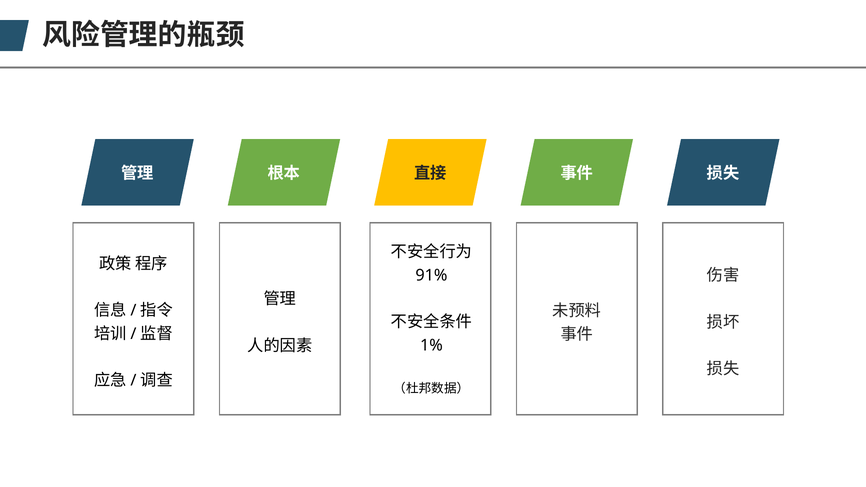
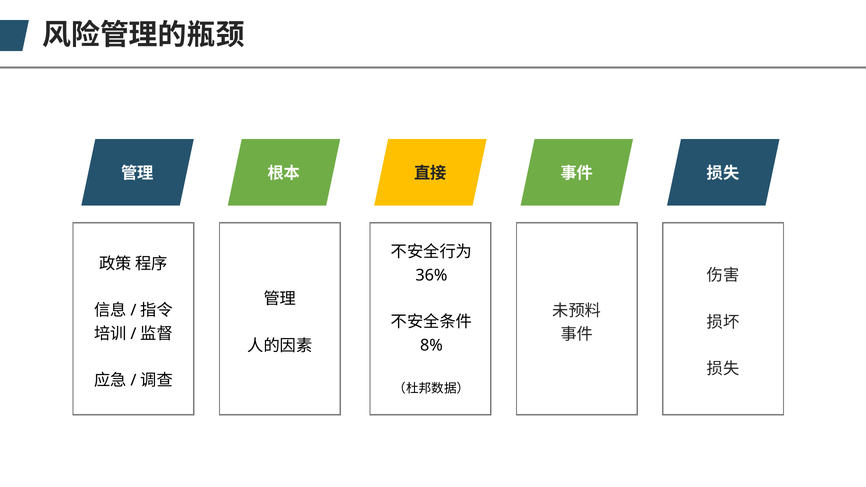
91%: 91% -> 36%
1%: 1% -> 8%
